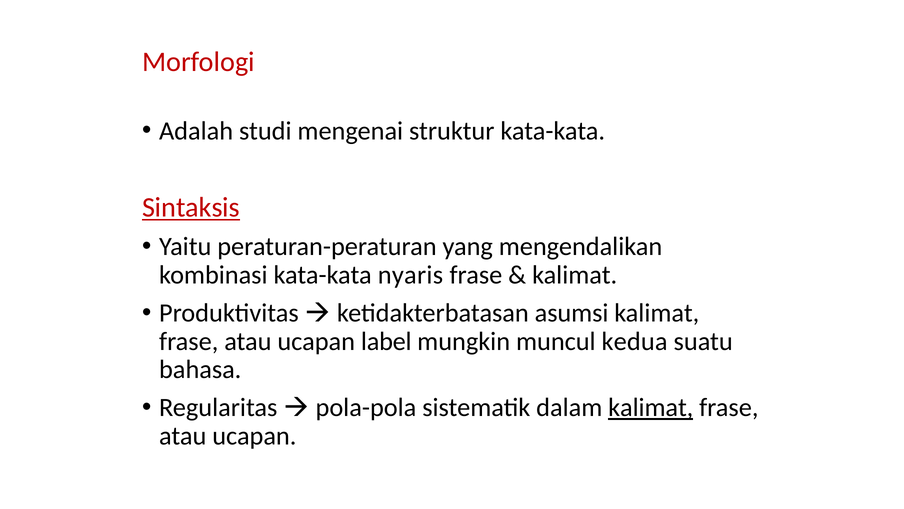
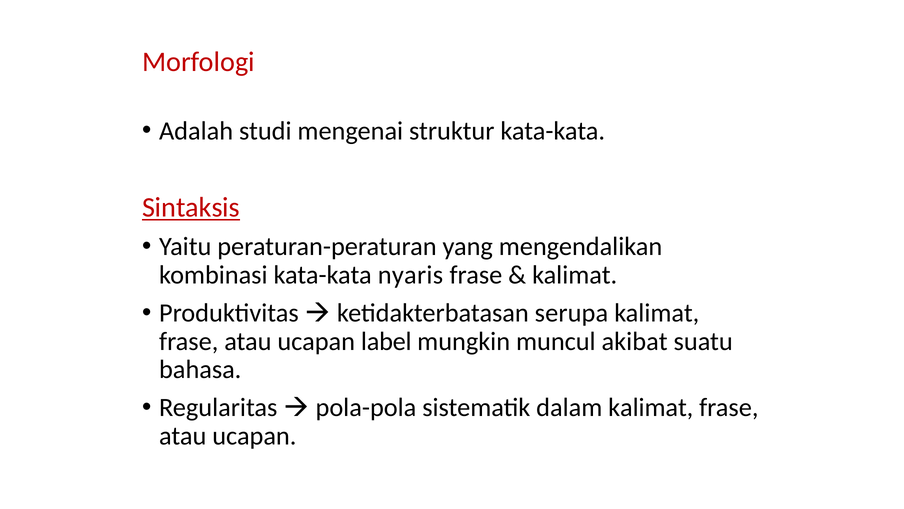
asumsi: asumsi -> serupa
kedua: kedua -> akibat
kalimat at (651, 407) underline: present -> none
